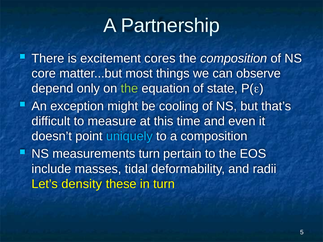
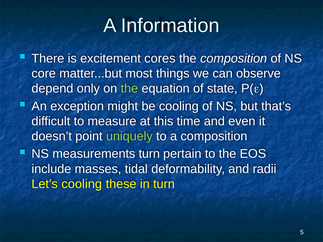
Partnership: Partnership -> Information
uniquely colour: light blue -> light green
Let’s density: density -> cooling
